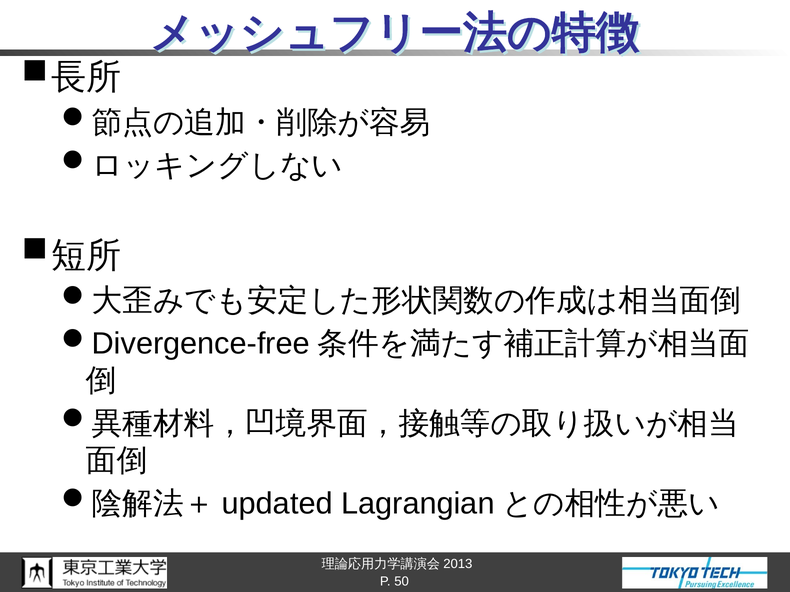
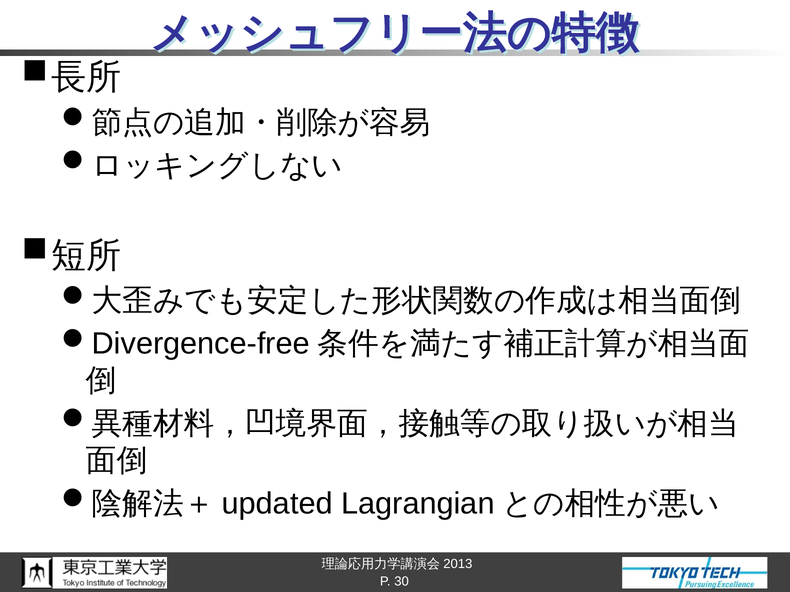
50: 50 -> 30
